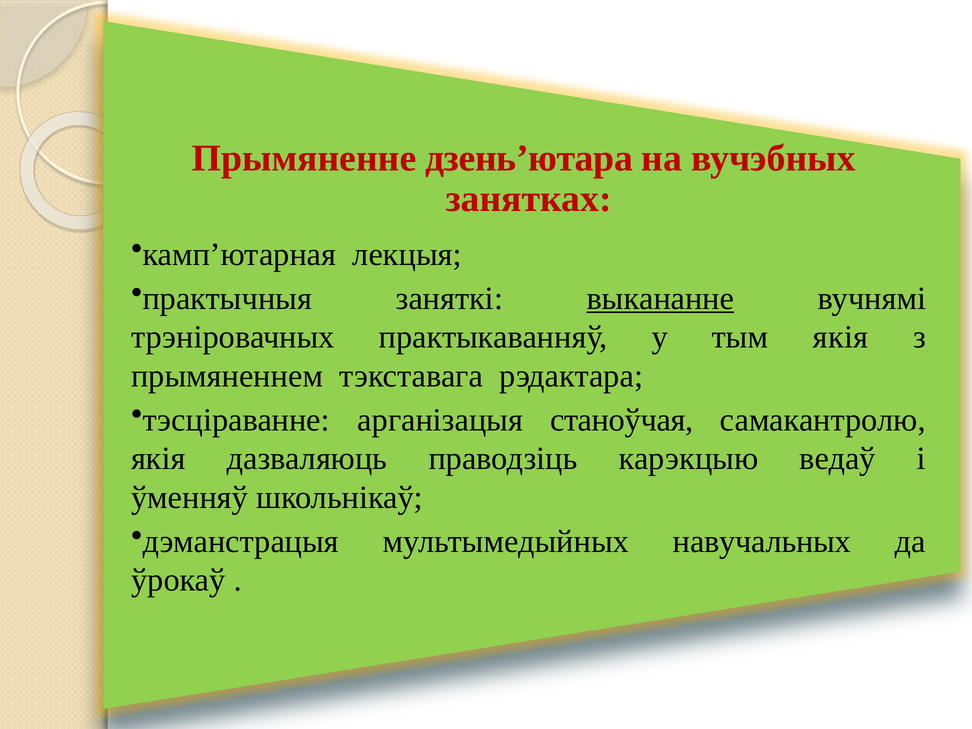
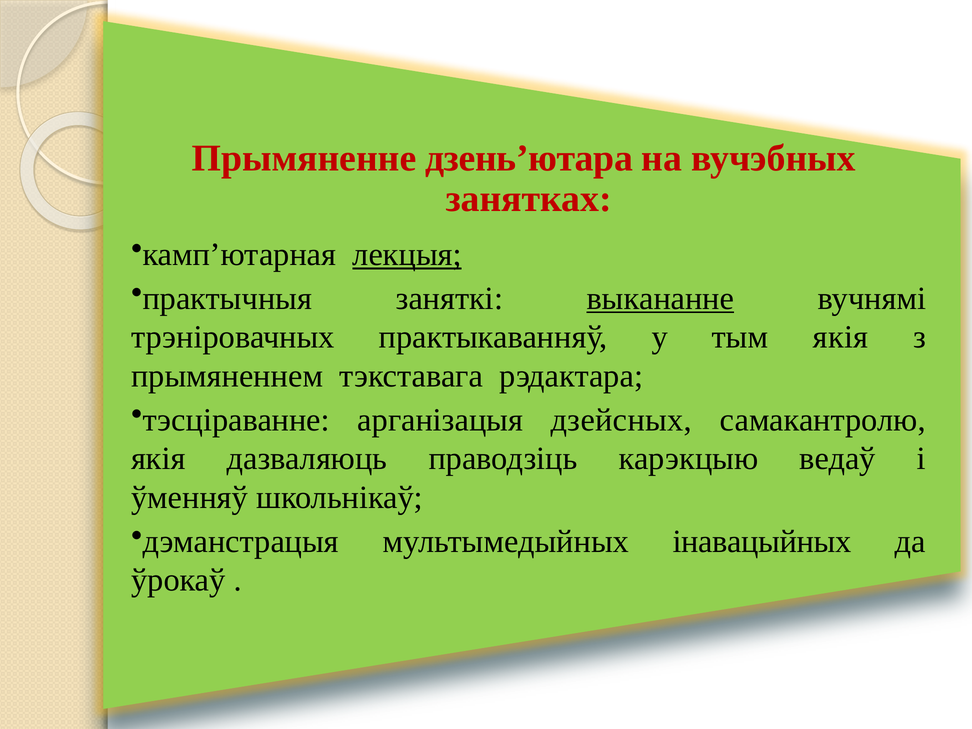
лекцыя underline: none -> present
станоўчая: станоўчая -> дзейсных
навучальных: навучальных -> інавацыйных
